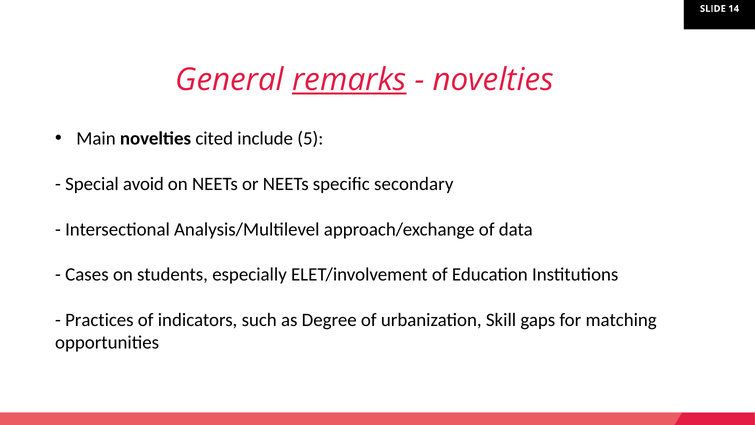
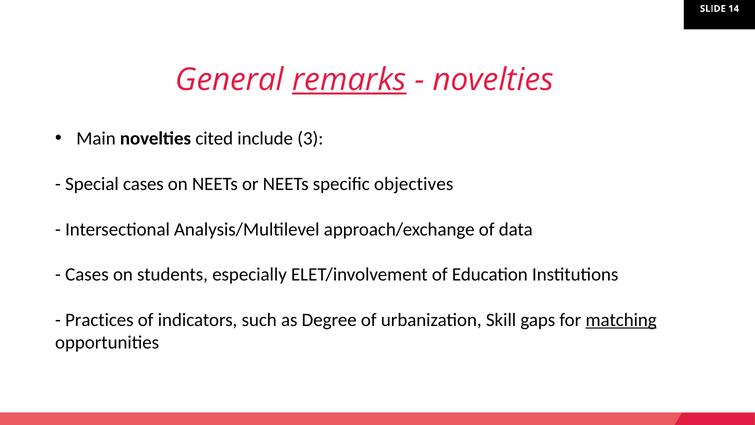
5: 5 -> 3
Special avoid: avoid -> cases
secondary: secondary -> objectives
matching underline: none -> present
